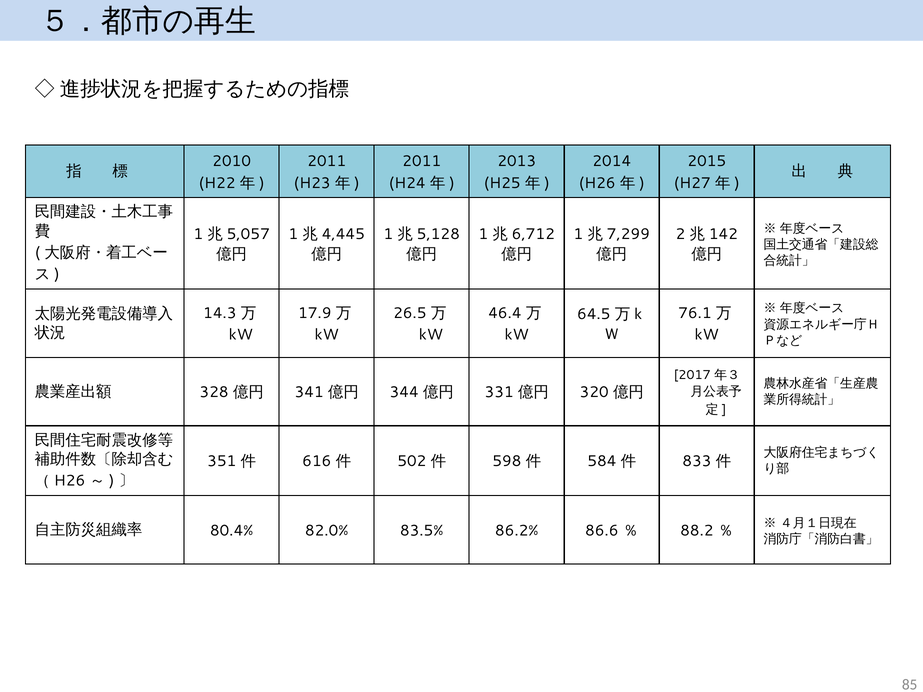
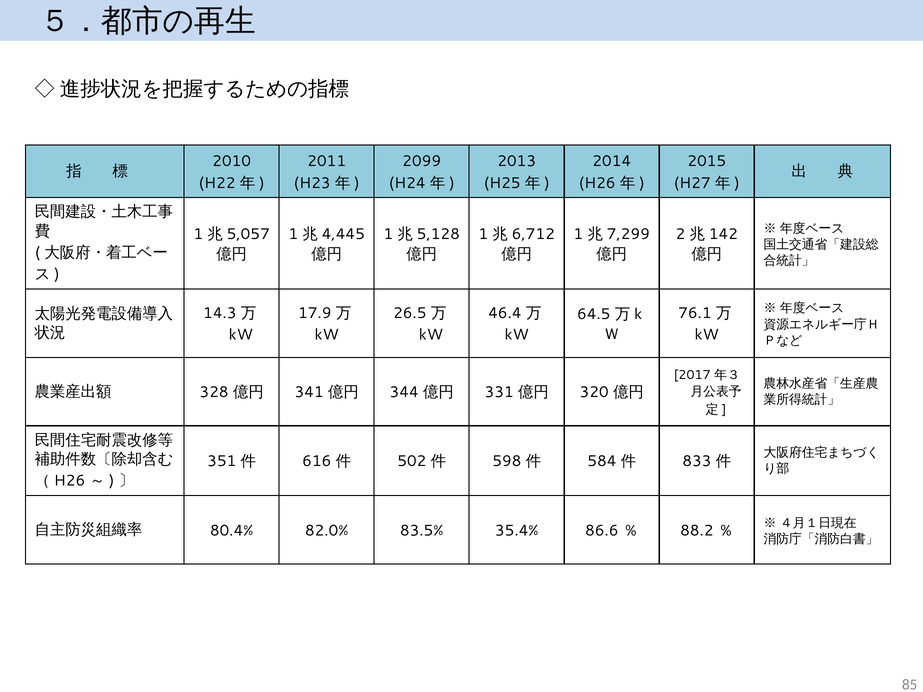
2011 at (422, 161): 2011 -> 2099
86.2%: 86.2% -> 35.4%
